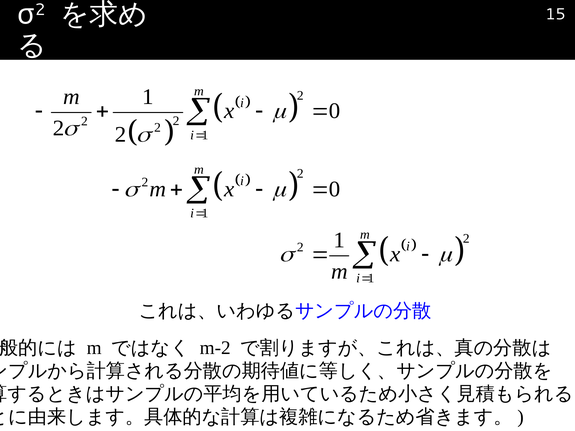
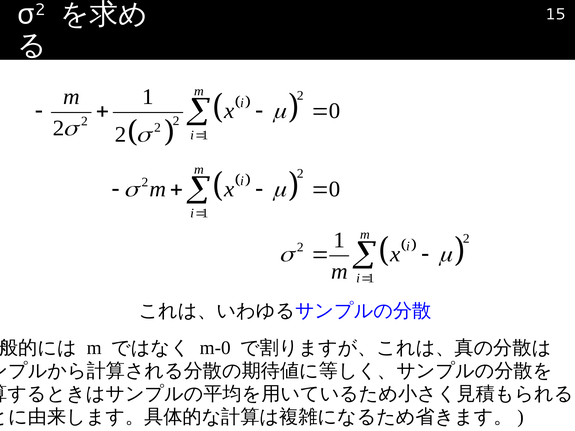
m-2: m-2 -> m-0
